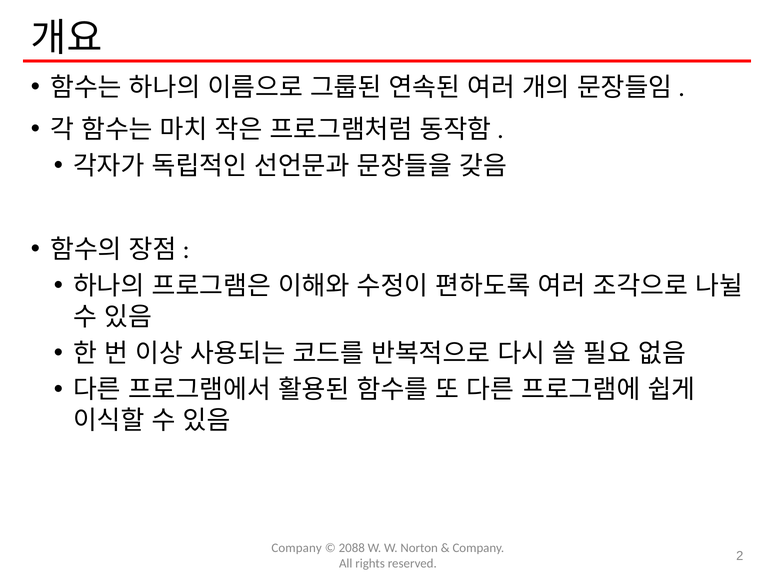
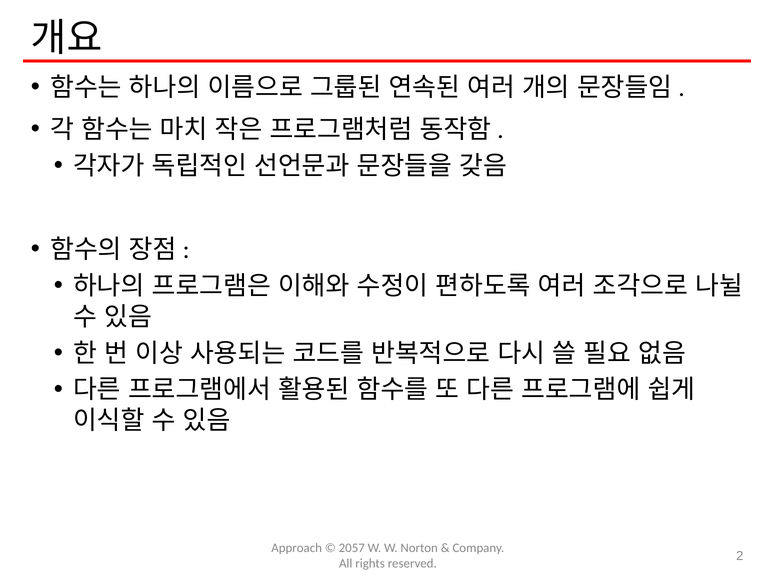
Company at (297, 548): Company -> Approach
2088: 2088 -> 2057
